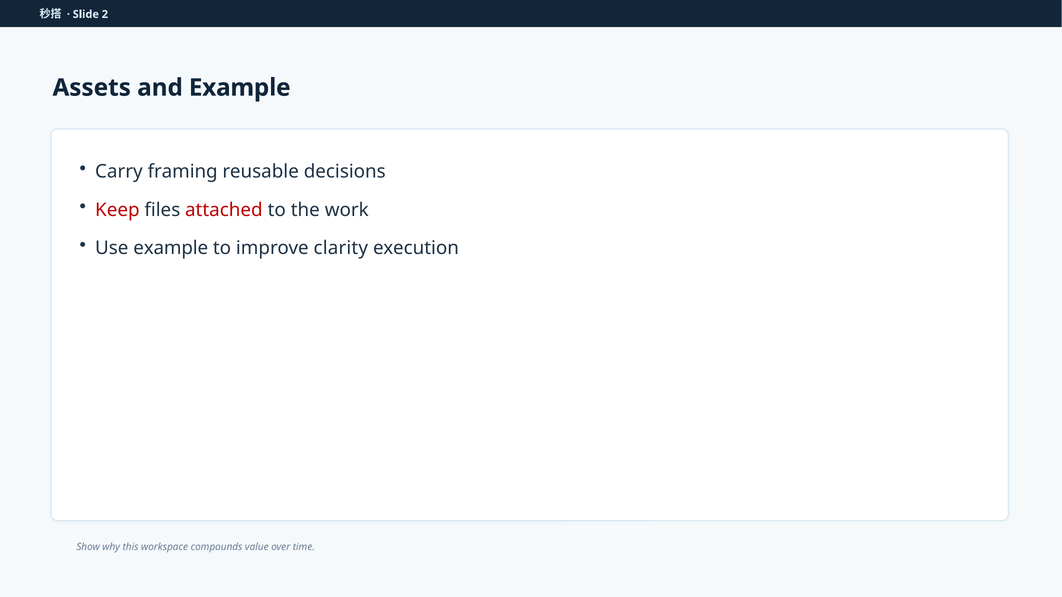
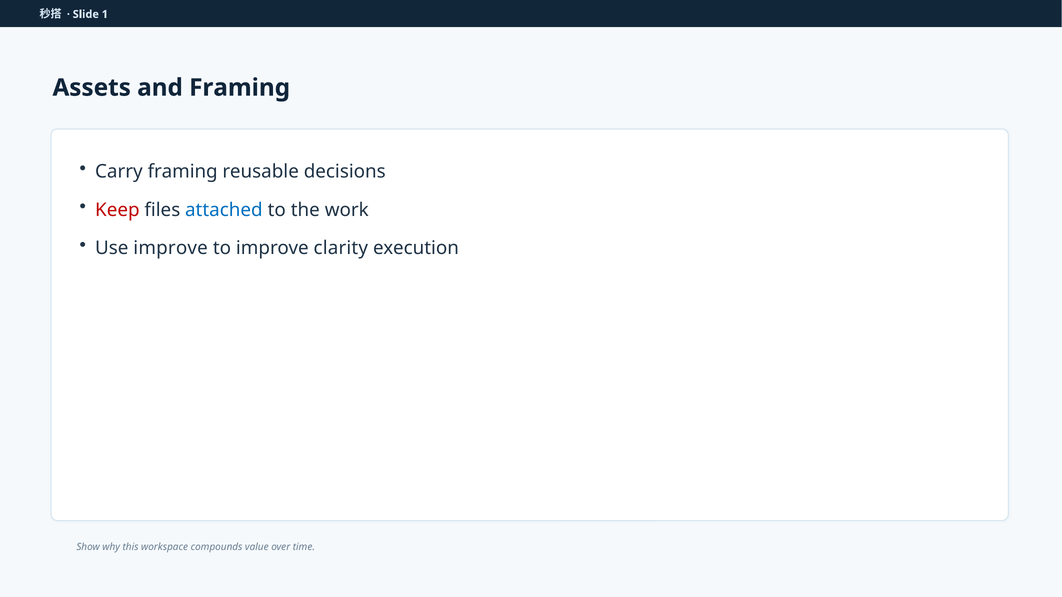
2: 2 -> 1
and Example: Example -> Framing
attached colour: red -> blue
Use example: example -> improve
